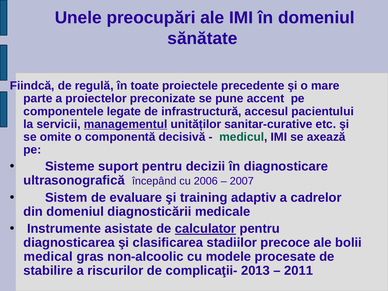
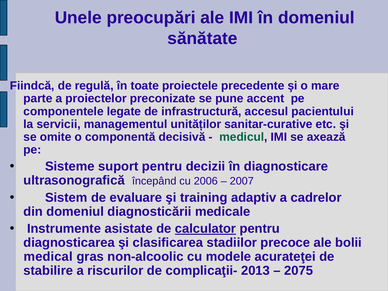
managementul underline: present -> none
procesate: procesate -> acurateţei
2011: 2011 -> 2075
